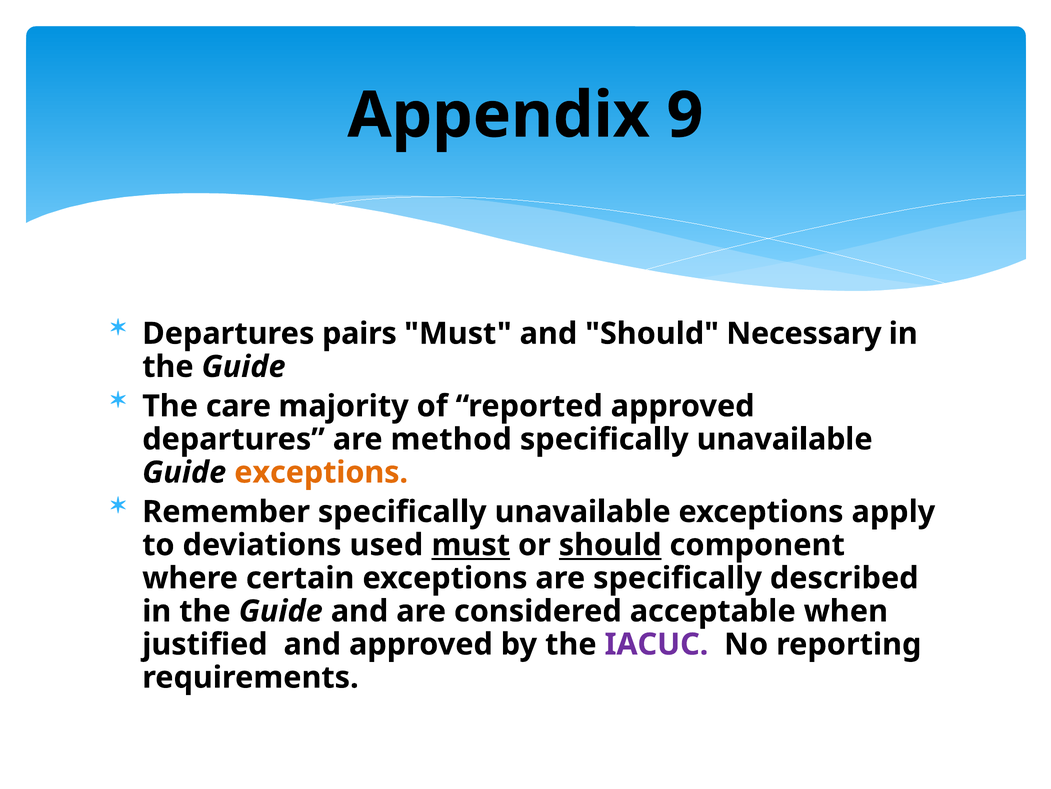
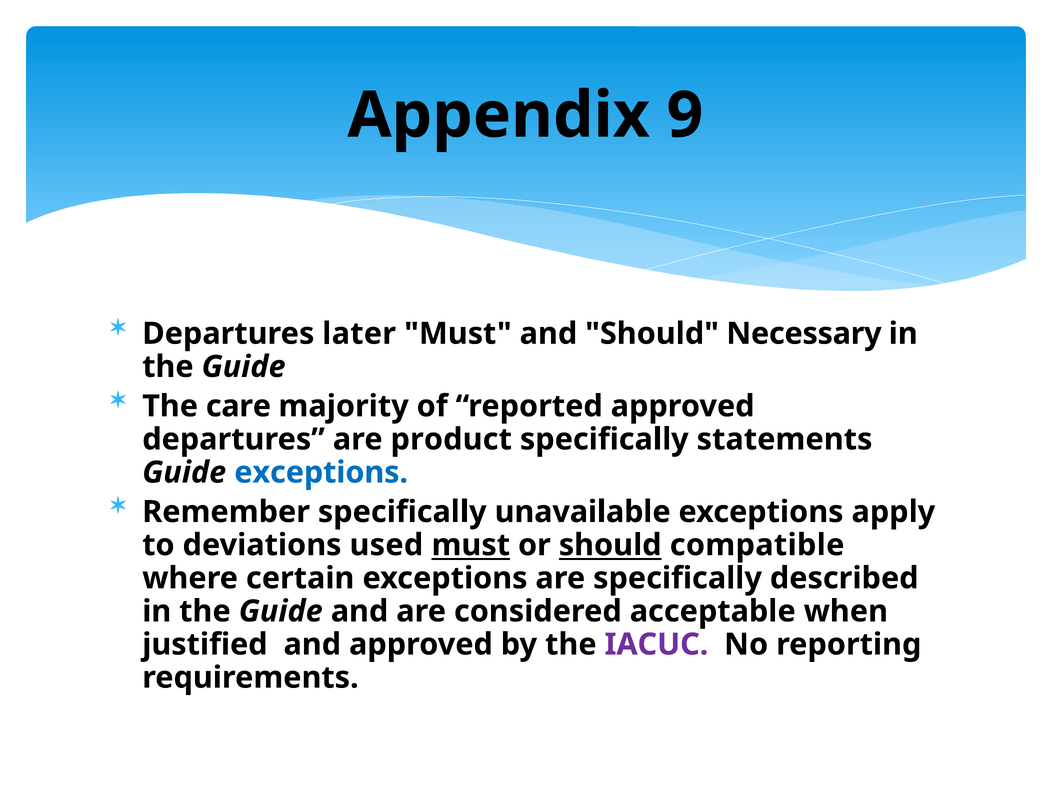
pairs: pairs -> later
method: method -> product
unavailable at (785, 439): unavailable -> statements
exceptions at (321, 472) colour: orange -> blue
component: component -> compatible
